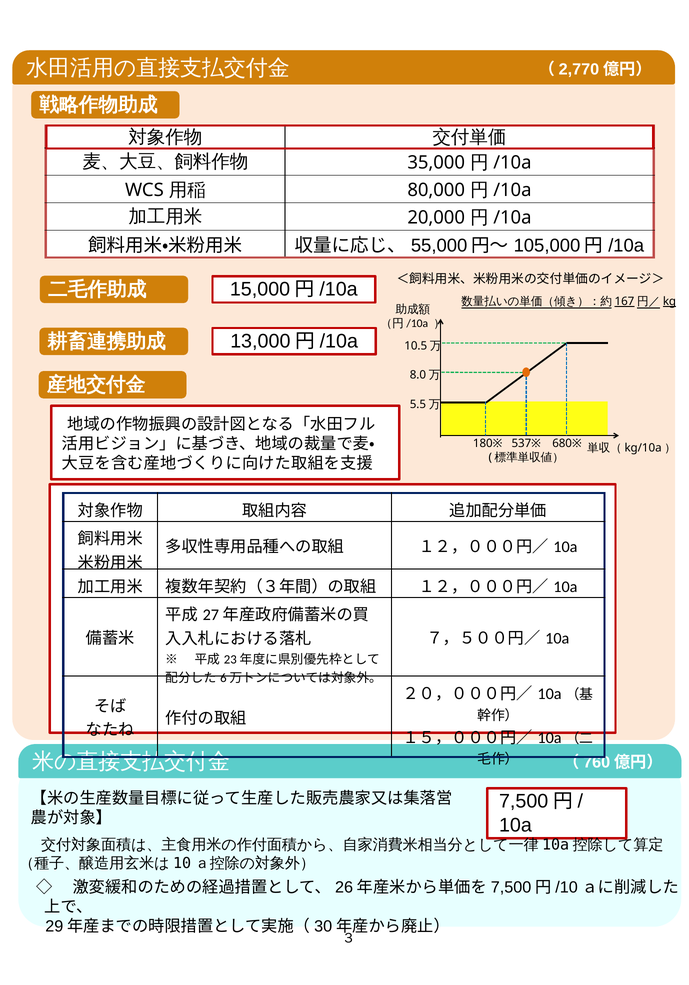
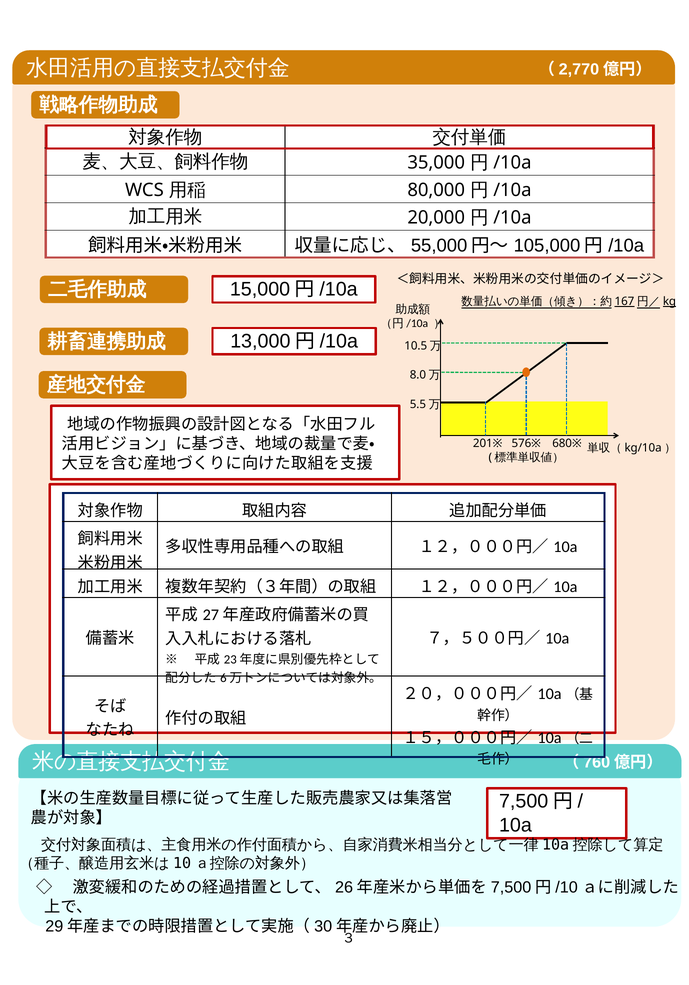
180※: 180※ -> 201※
537※: 537※ -> 576※
